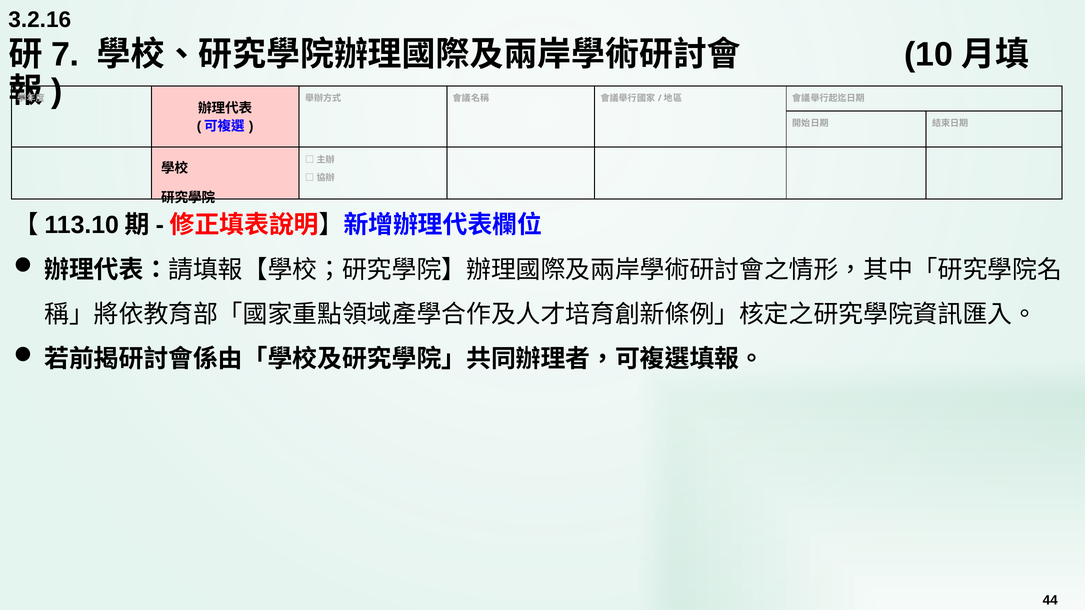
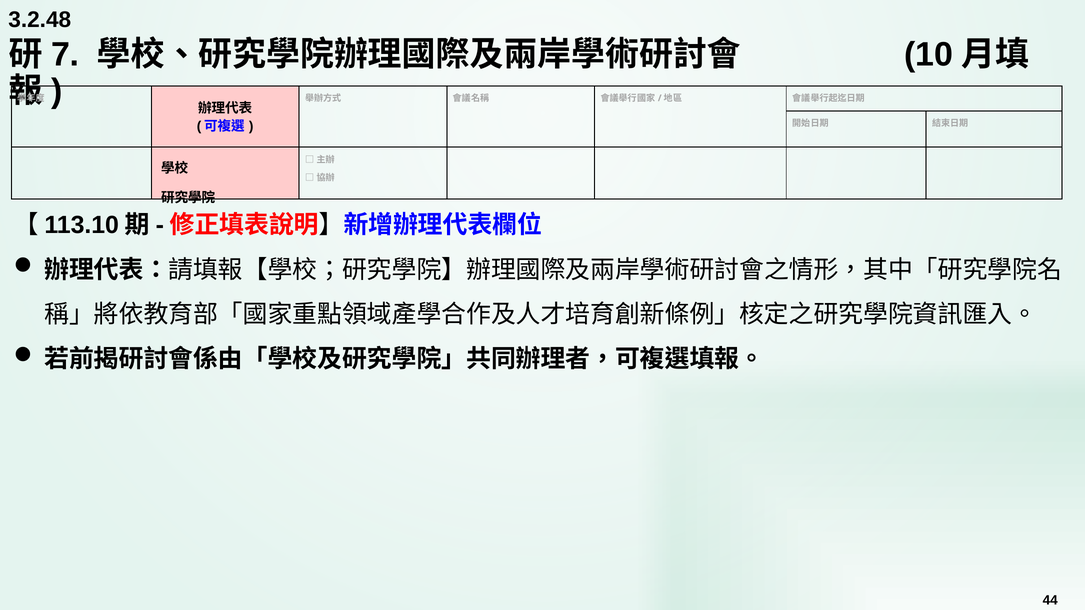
3.2.16: 3.2.16 -> 3.2.48
